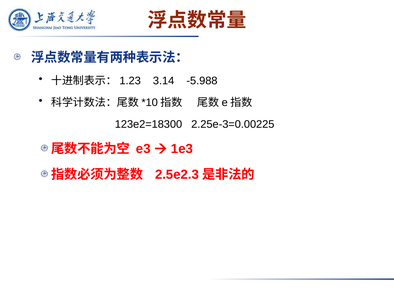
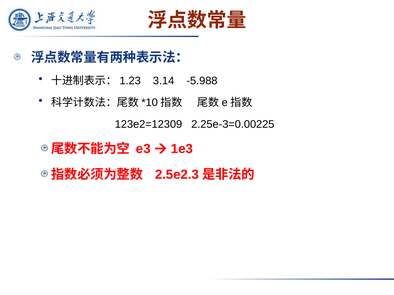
123e2=18300: 123e2=18300 -> 123e2=12309
